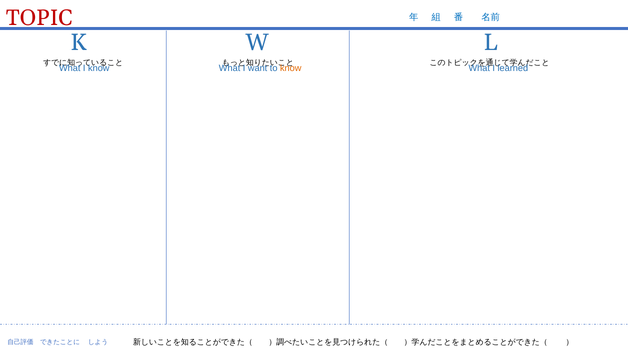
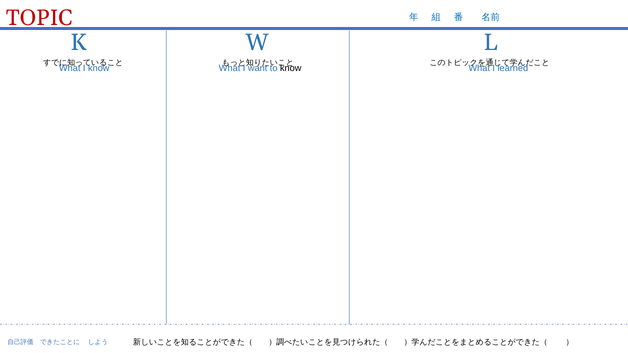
know at (291, 68) colour: orange -> black
